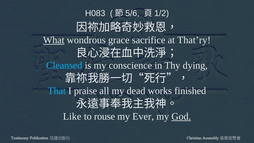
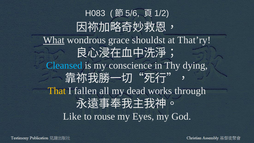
sacrifice: sacrifice -> shouldst
That colour: light blue -> yellow
praise: praise -> fallen
finished: finished -> through
Ever: Ever -> Eyes
God underline: present -> none
